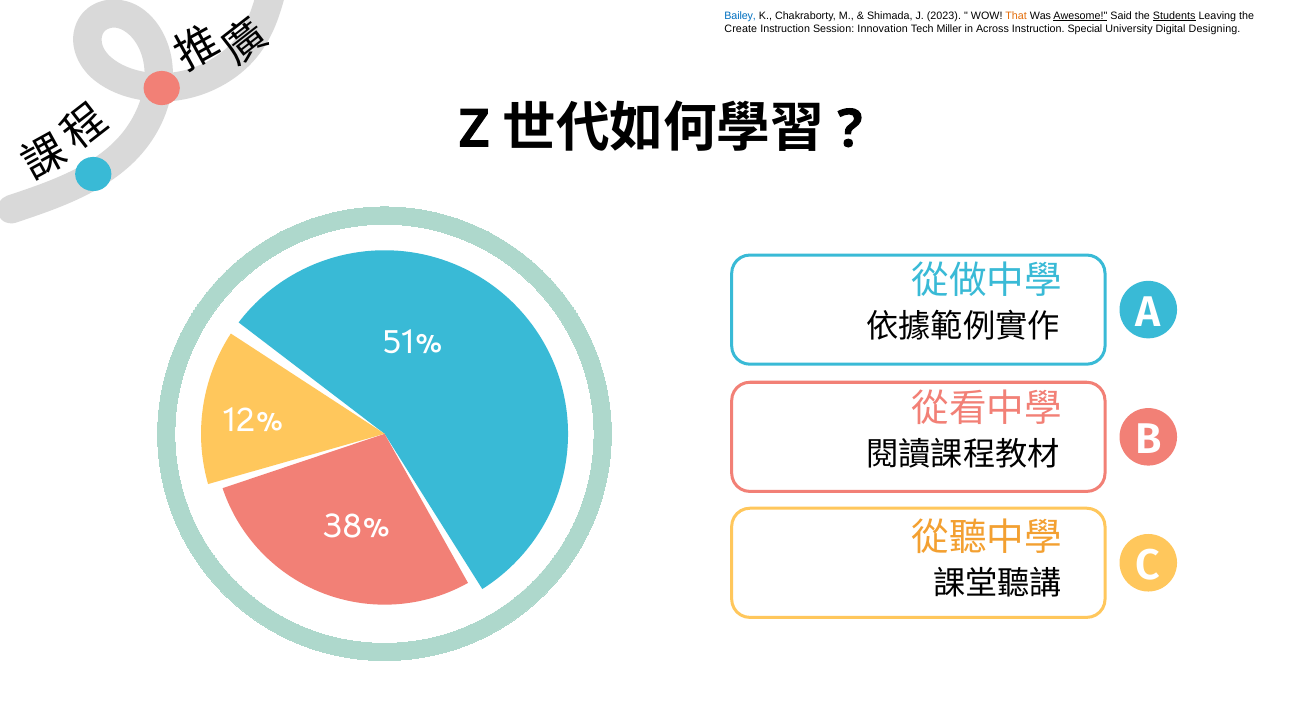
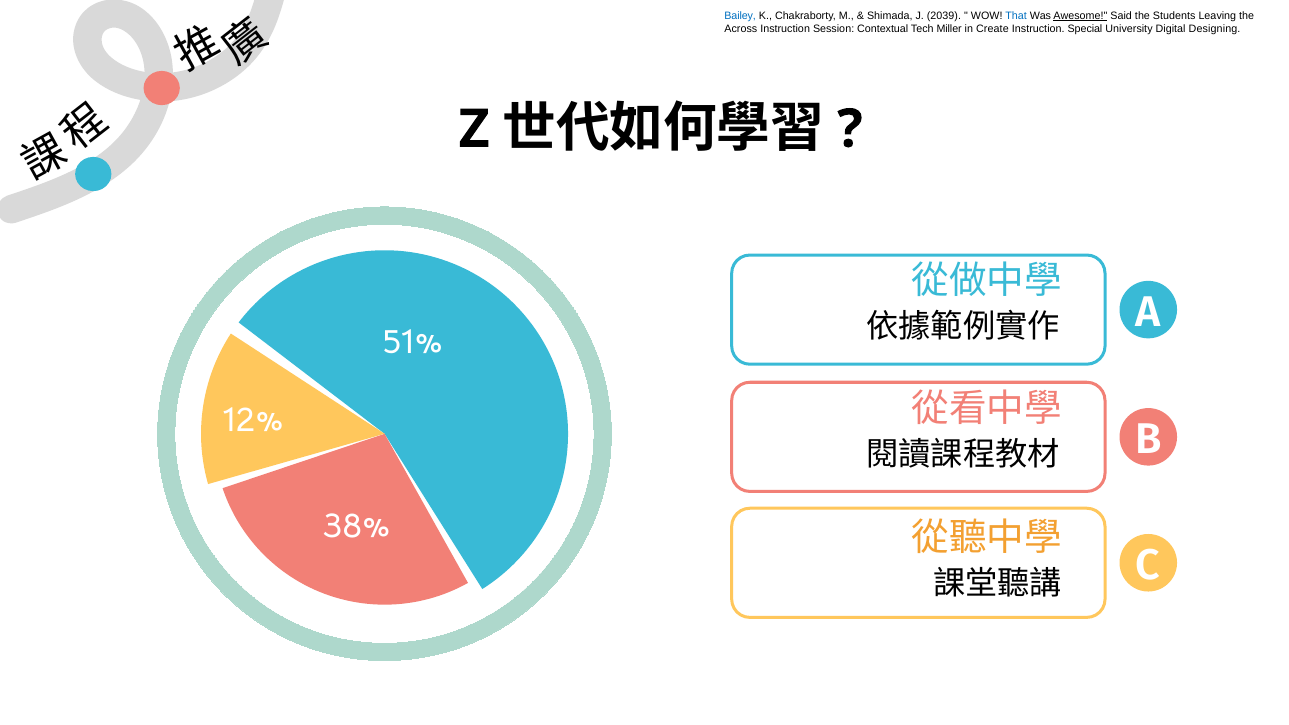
2023: 2023 -> 2039
That colour: orange -> blue
Students underline: present -> none
Create: Create -> Across
Innovation: Innovation -> Contextual
Across: Across -> Create
